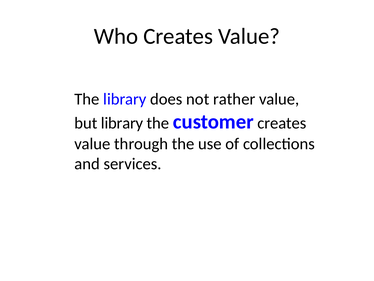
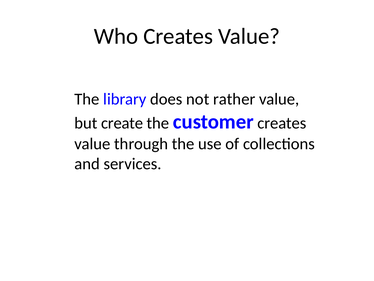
but library: library -> create
